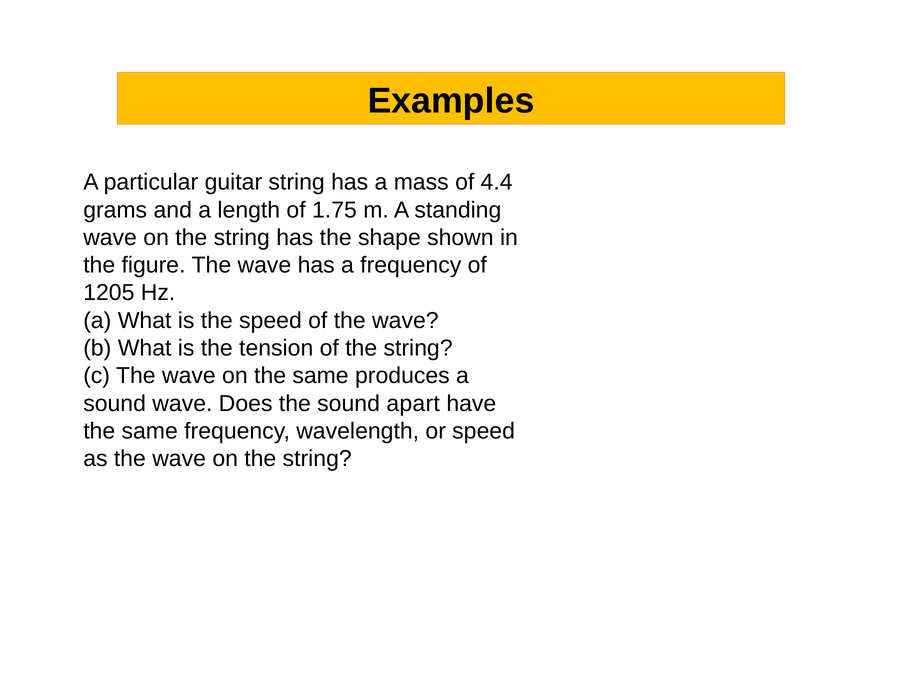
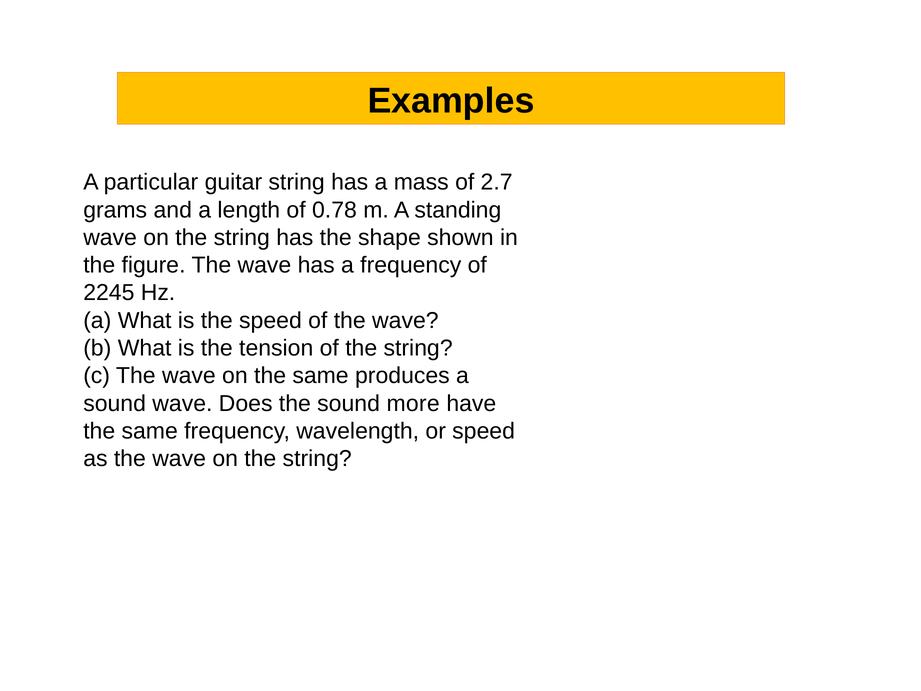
4.4: 4.4 -> 2.7
1.75: 1.75 -> 0.78
1205: 1205 -> 2245
apart: apart -> more
